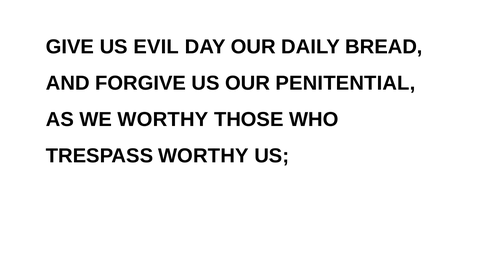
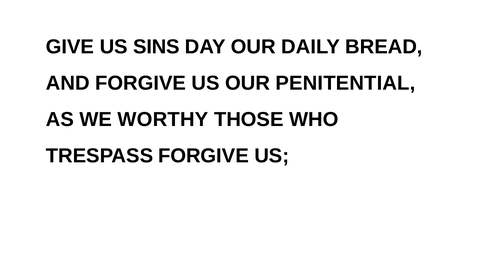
EVIL: EVIL -> SINS
TRESPASS WORTHY: WORTHY -> FORGIVE
